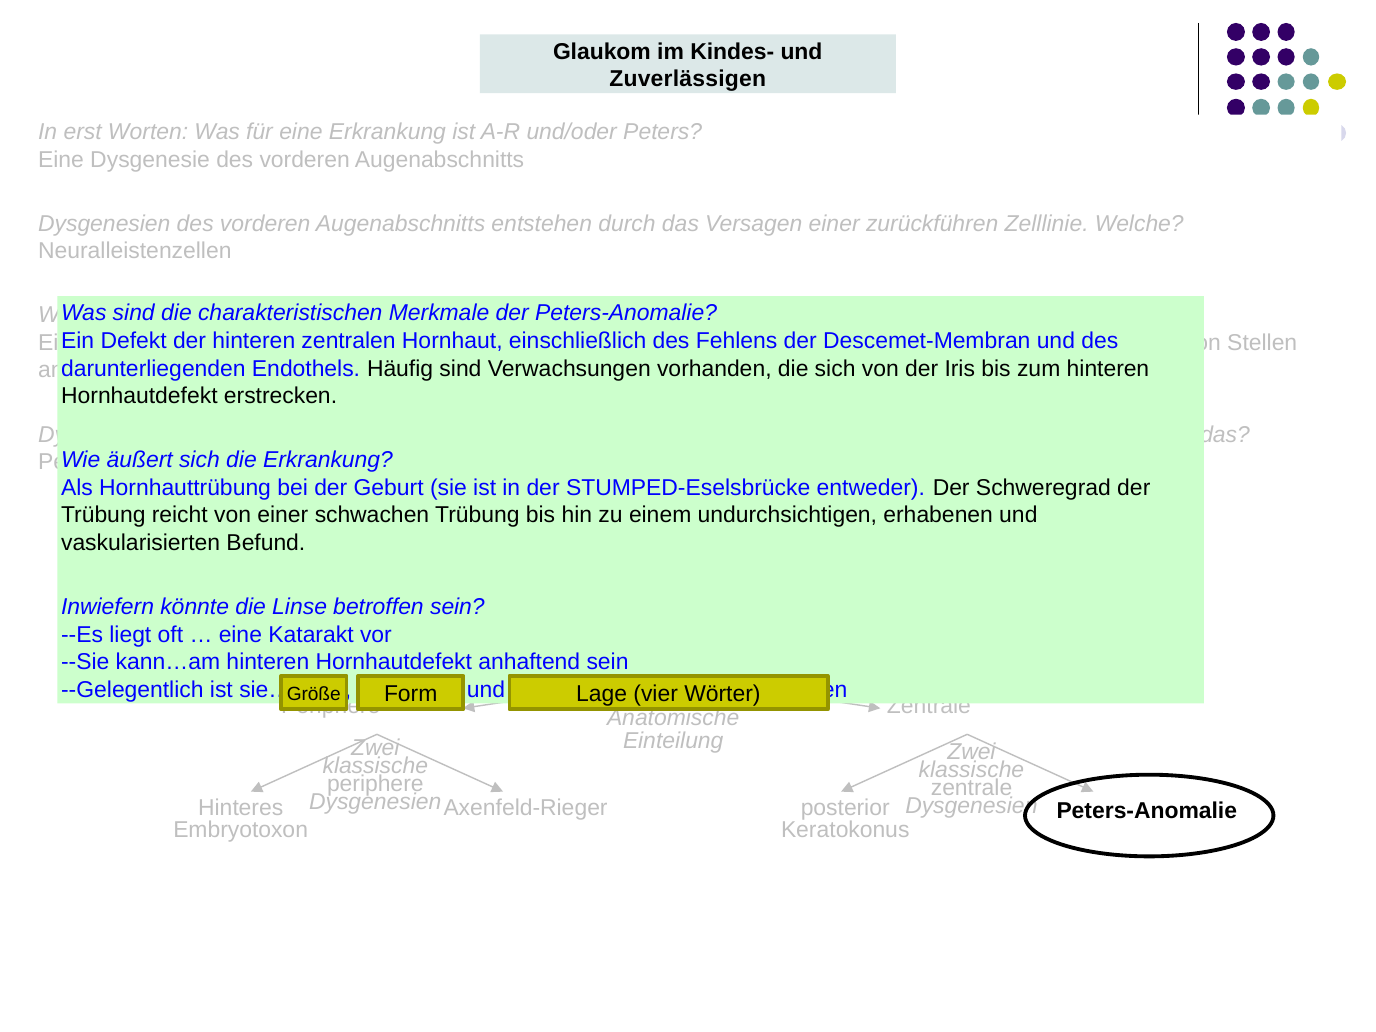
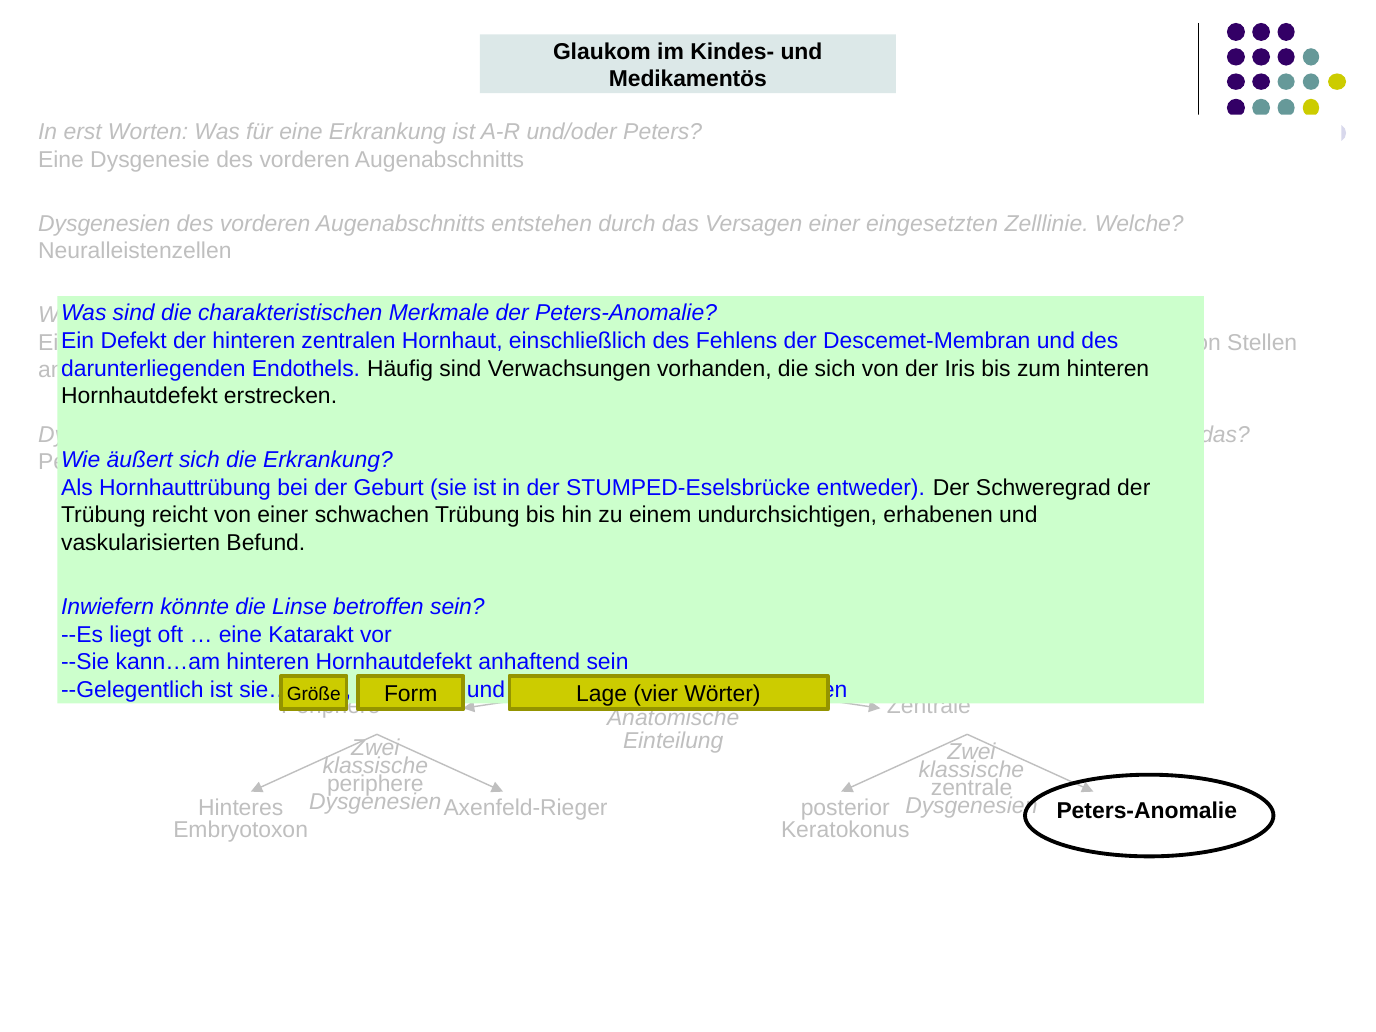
Zuverlässigen: Zuverlässigen -> Medikamentös
zurückführen: zurückführen -> eingesetzten
